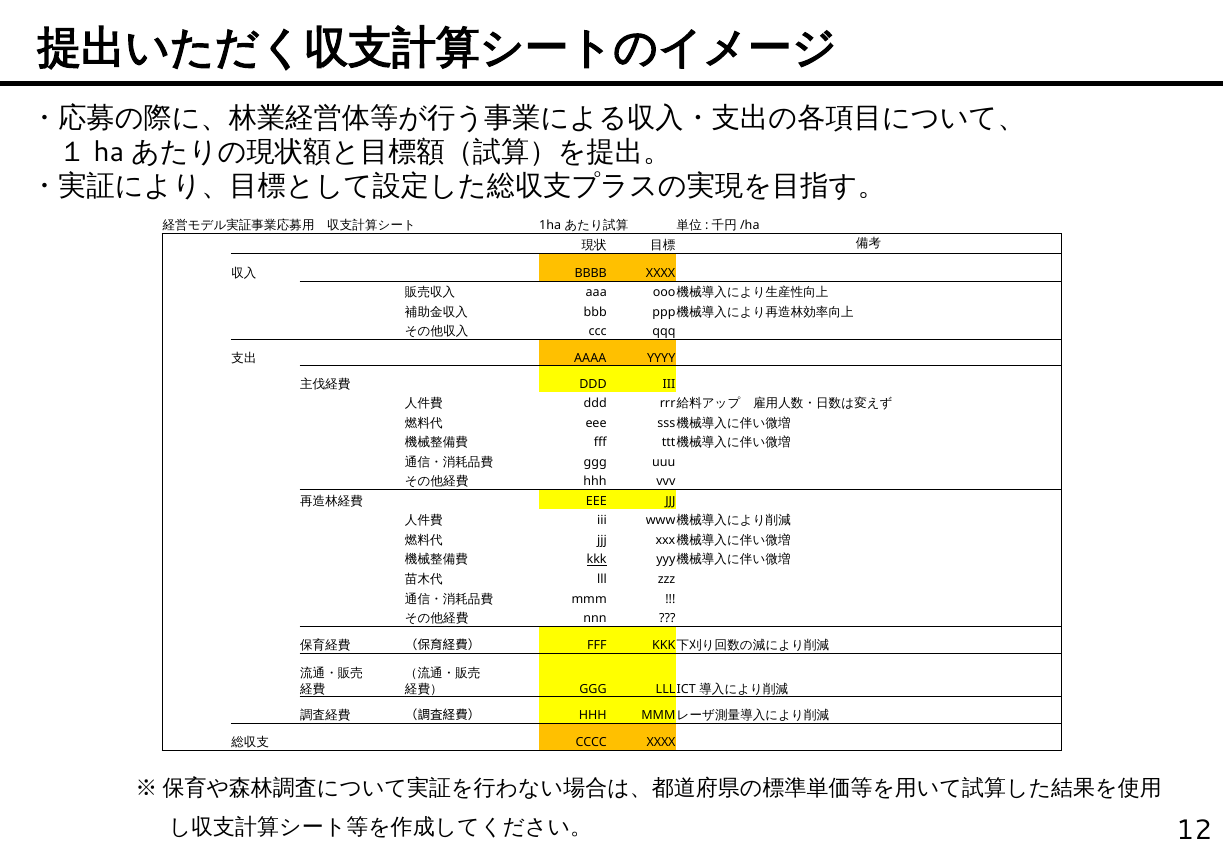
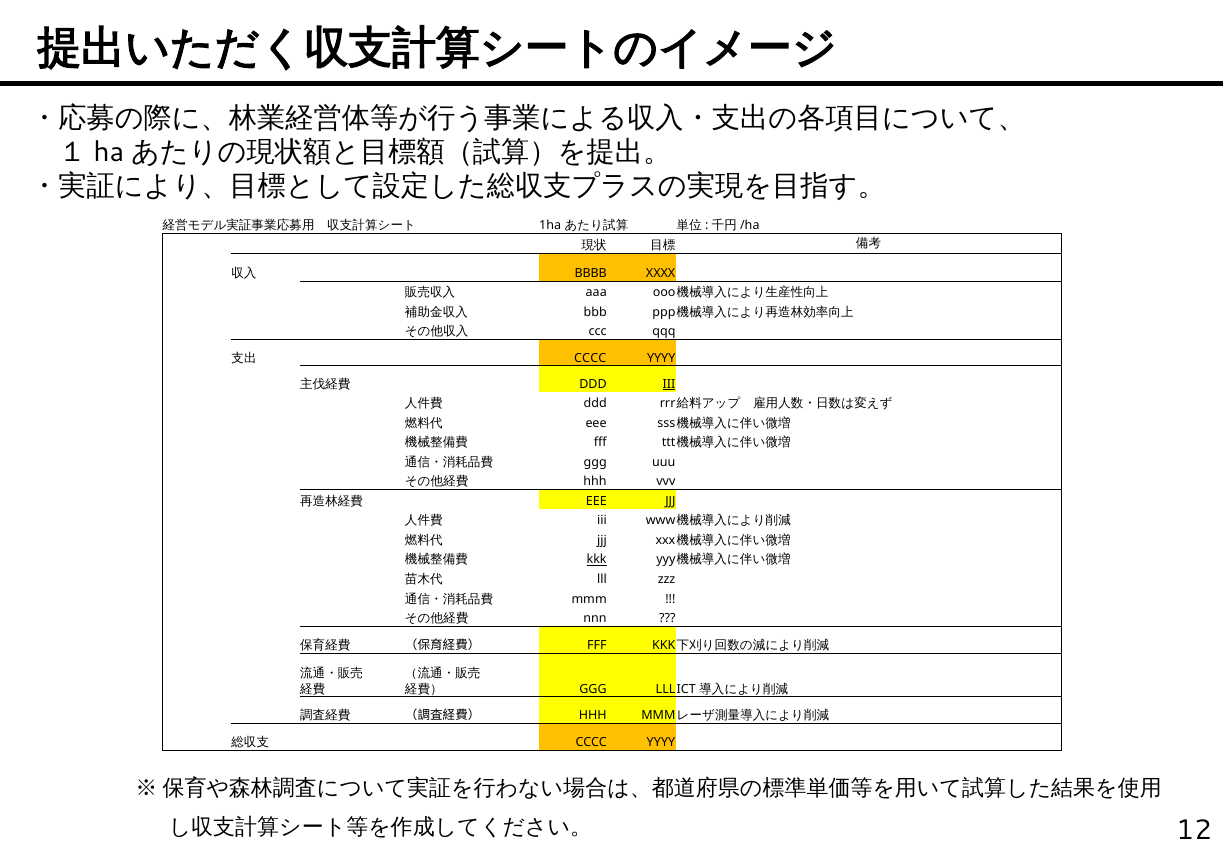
AAAA at (590, 358): AAAA -> CCCC
III at (669, 384) underline: none -> present
XXXX at (661, 743): XXXX -> YYYY
